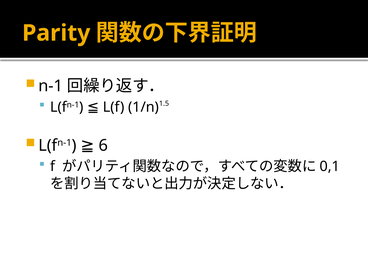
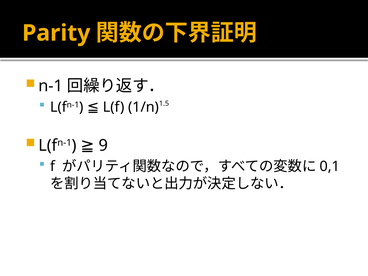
6: 6 -> 9
